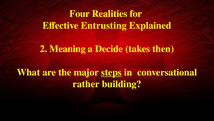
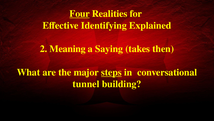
Four underline: none -> present
Entrusting: Entrusting -> Identifying
Decide: Decide -> Saying
rather: rather -> tunnel
